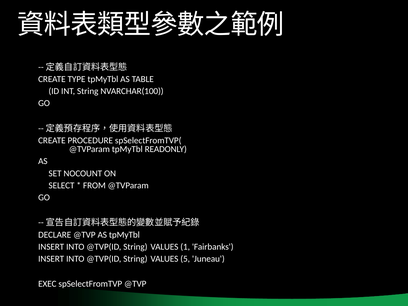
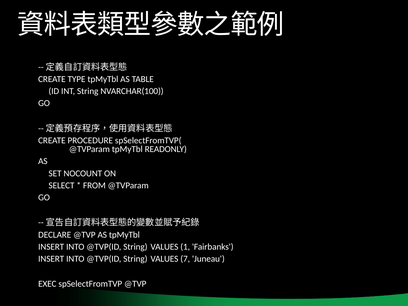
5: 5 -> 7
